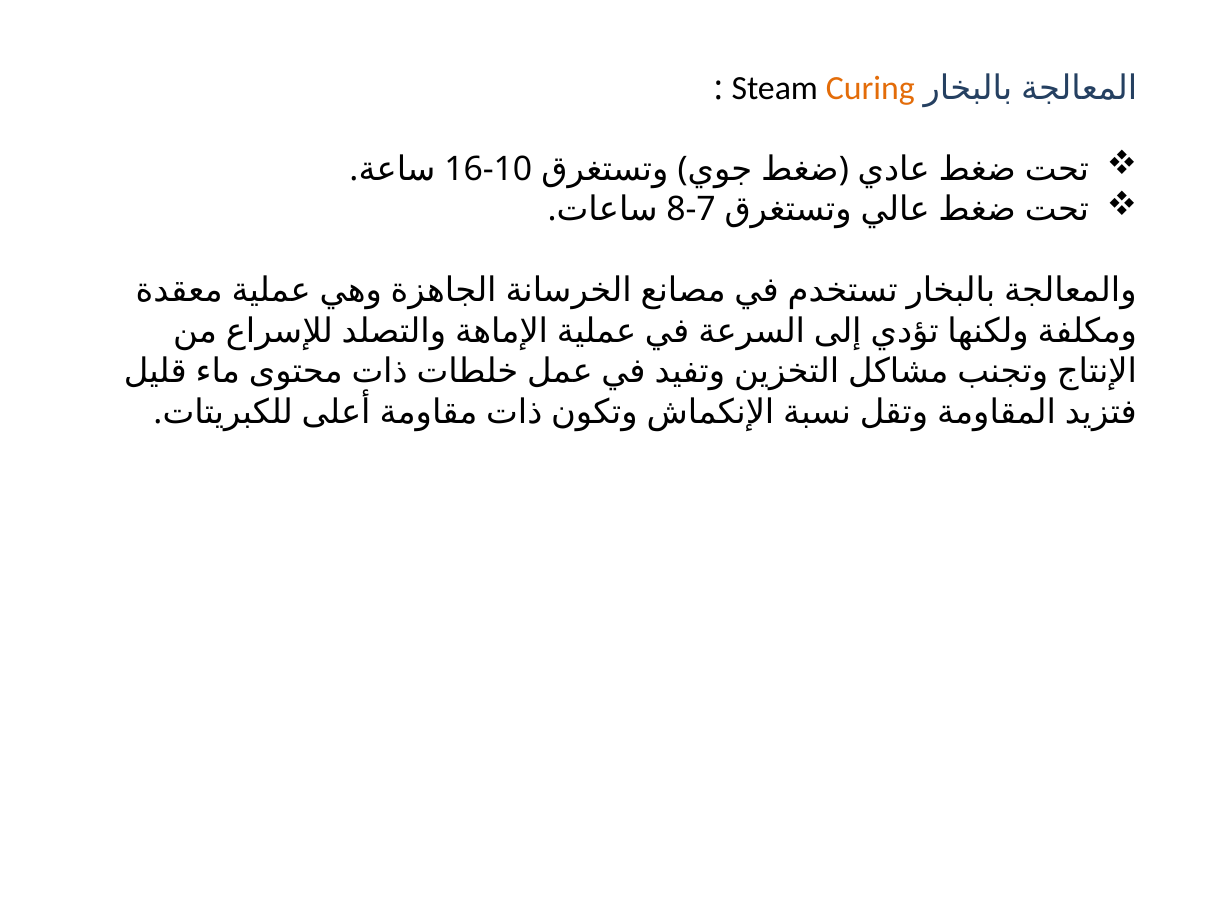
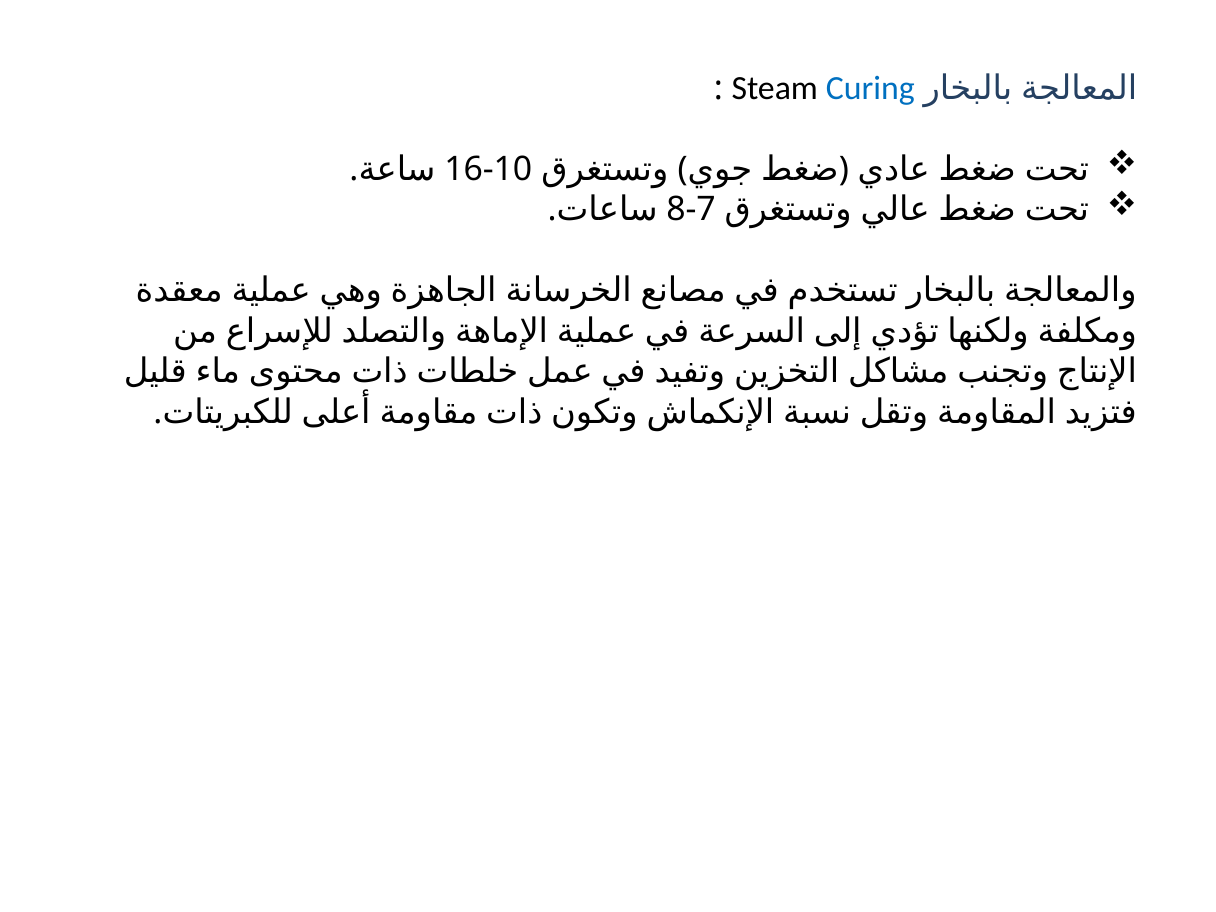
Curing colour: orange -> blue
